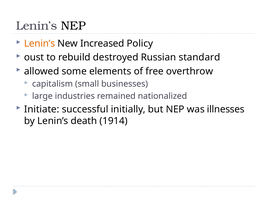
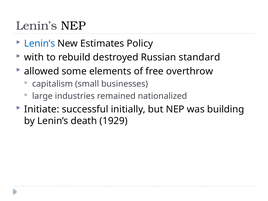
Lenin’s at (40, 44) colour: orange -> blue
Increased: Increased -> Estimates
oust: oust -> with
illnesses: illnesses -> building
1914: 1914 -> 1929
